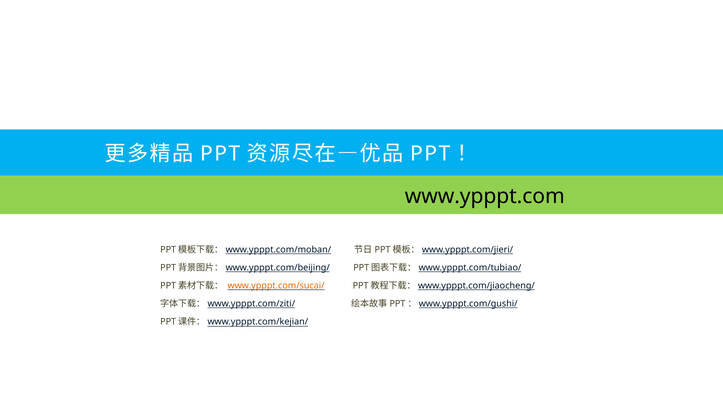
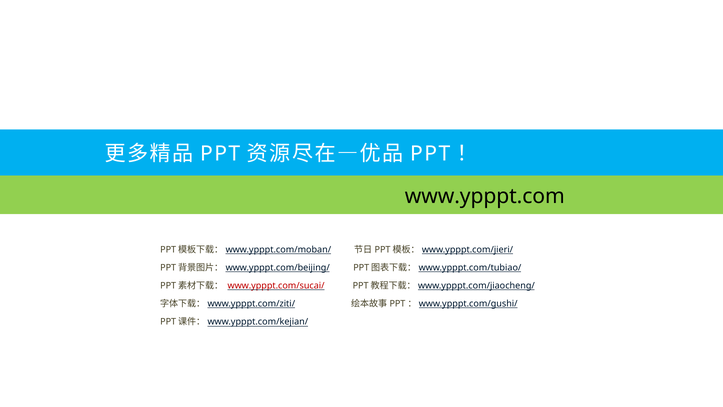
www.ypppt.com/sucai/ colour: orange -> red
